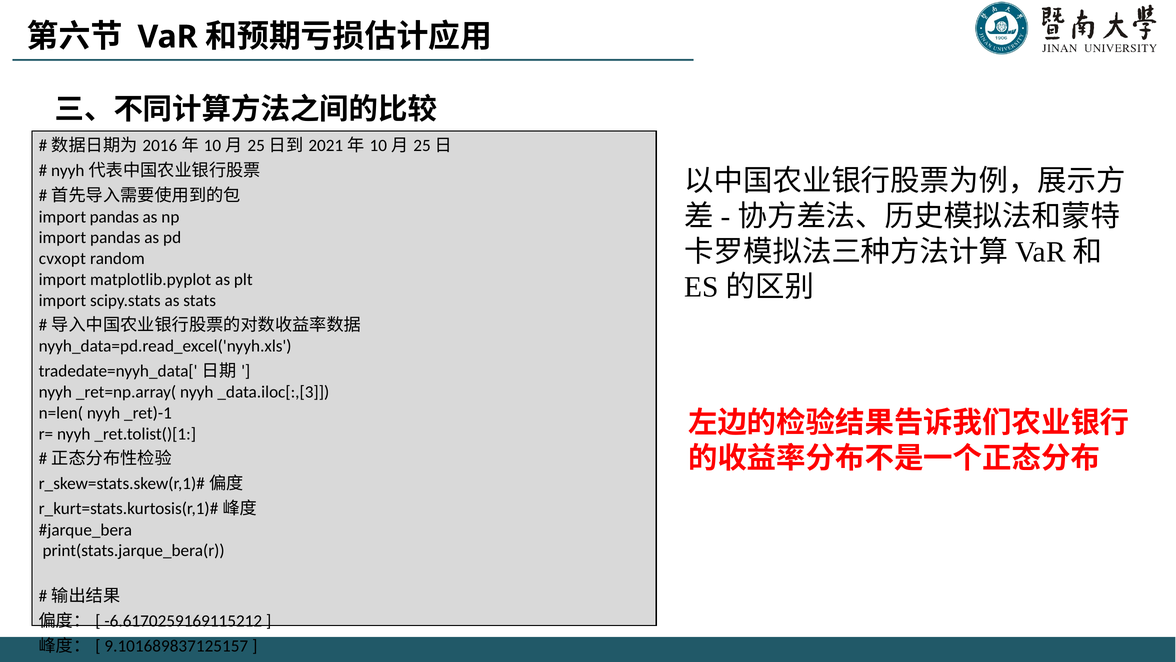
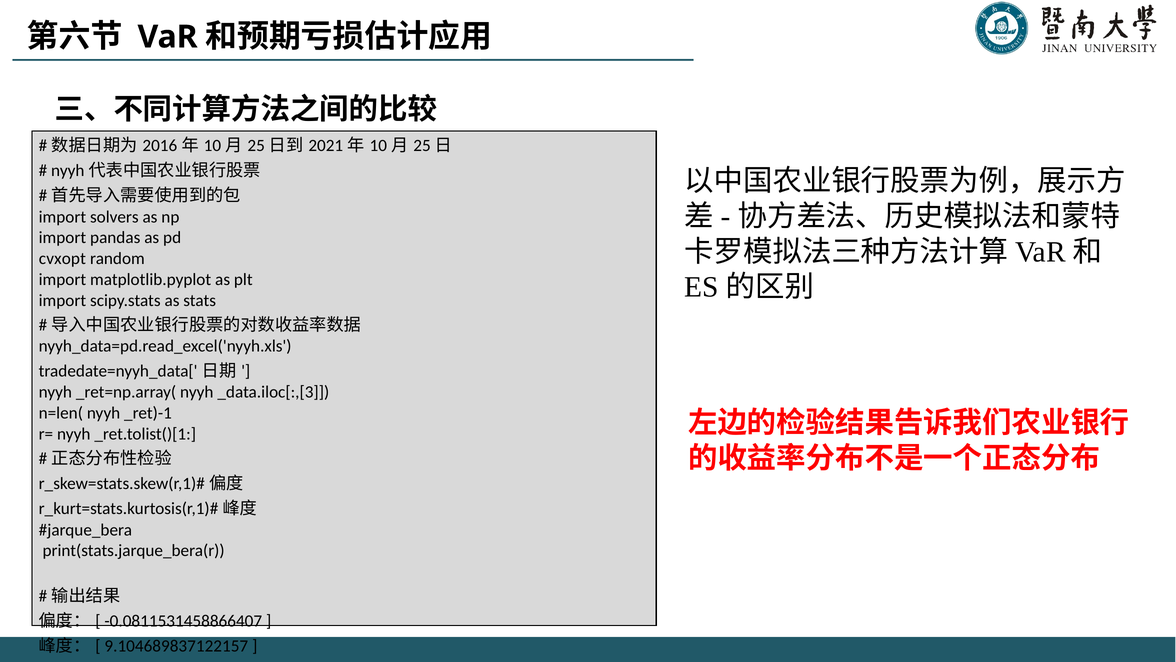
pandas at (114, 217): pandas -> solvers
-6.6170259169115212: -6.6170259169115212 -> -0.0811531458866407
9.101689837125157: 9.101689837125157 -> 9.104689837122157
